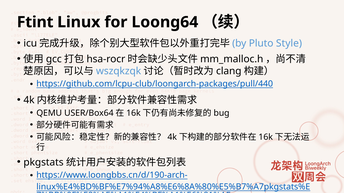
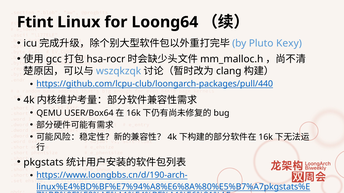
Style: Style -> Kexy
